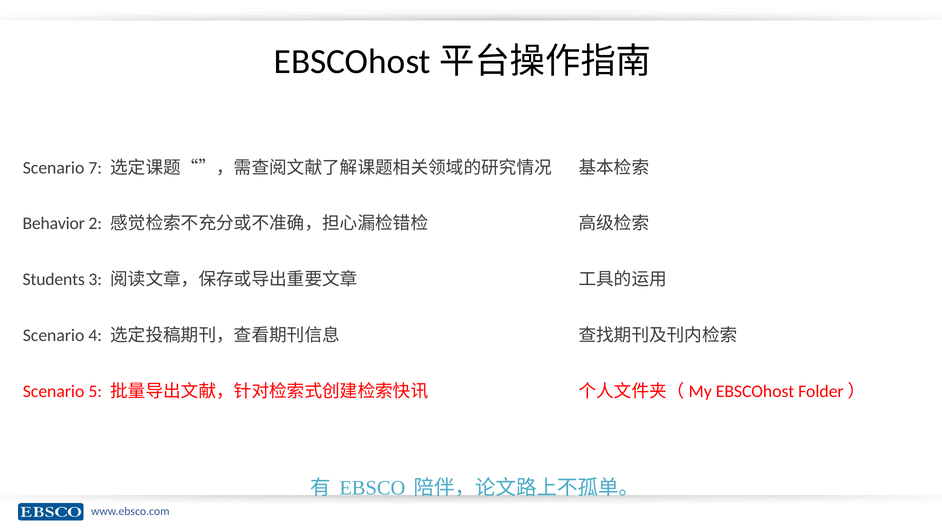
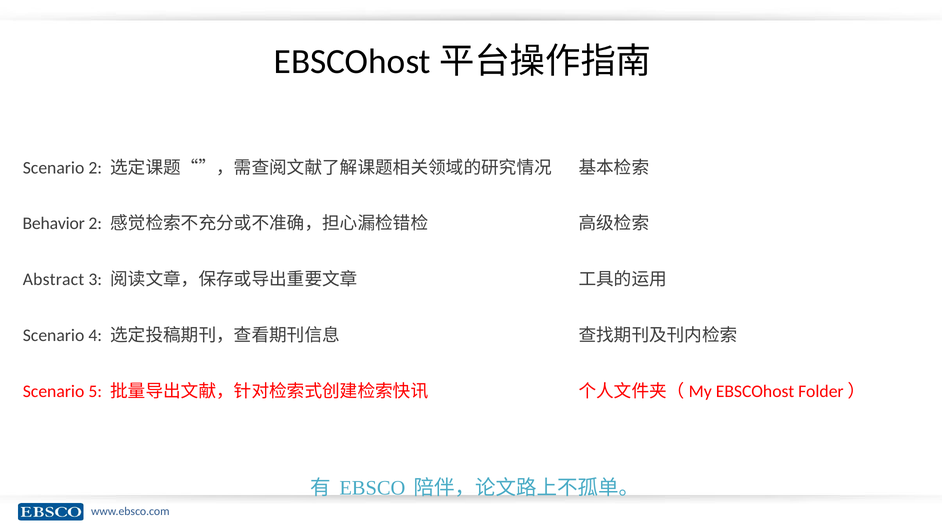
Scenario 7: 7 -> 2
Students: Students -> Abstract
